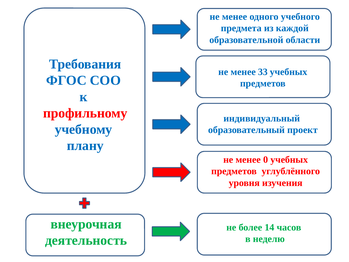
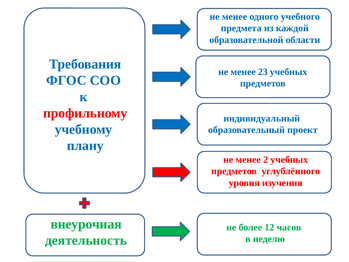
33: 33 -> 23
0: 0 -> 2
14: 14 -> 12
